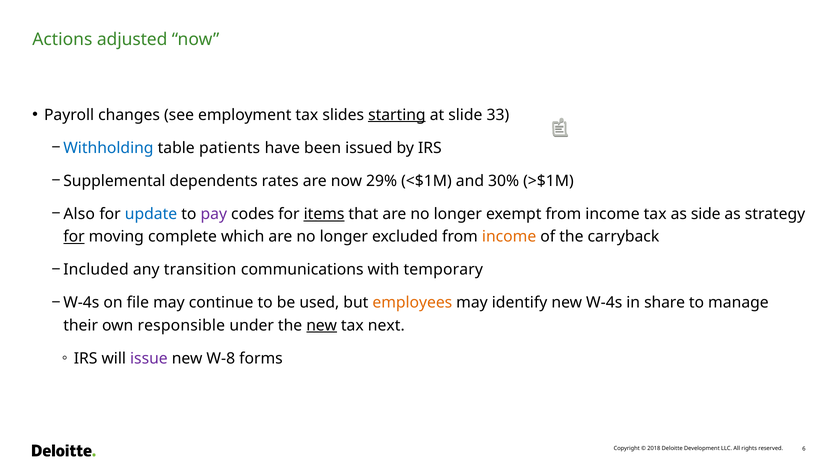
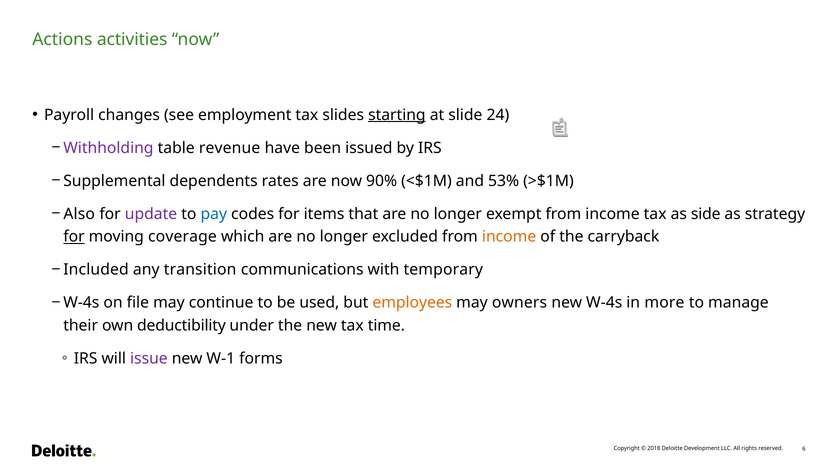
adjusted: adjusted -> activities
33: 33 -> 24
Withholding colour: blue -> purple
patients: patients -> revenue
29%: 29% -> 90%
30%: 30% -> 53%
update colour: blue -> purple
pay colour: purple -> blue
items underline: present -> none
complete: complete -> coverage
identify: identify -> owners
share: share -> more
responsible: responsible -> deductibility
new at (322, 326) underline: present -> none
next: next -> time
W-8: W-8 -> W-1
